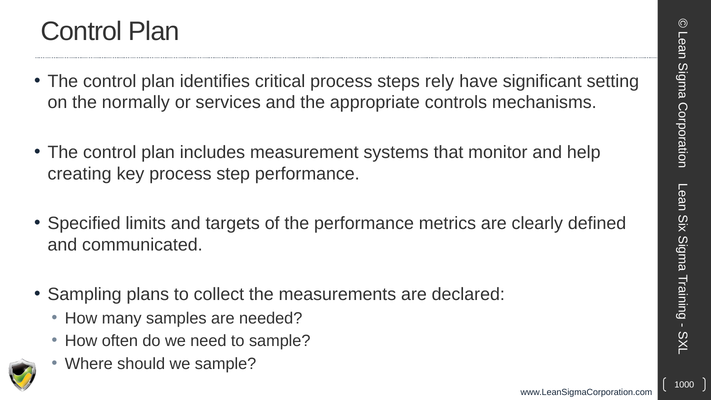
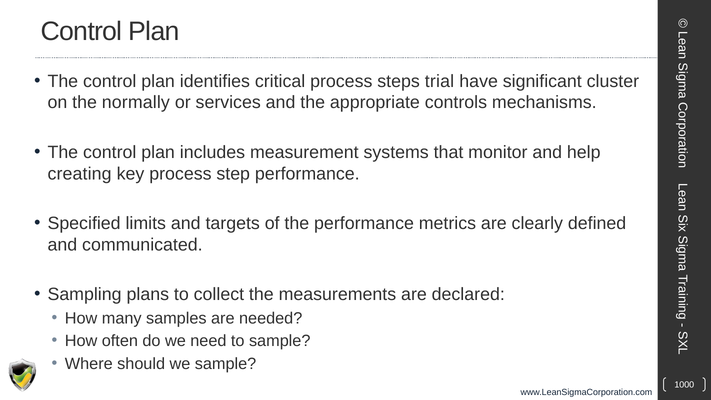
rely: rely -> trial
setting: setting -> cluster
